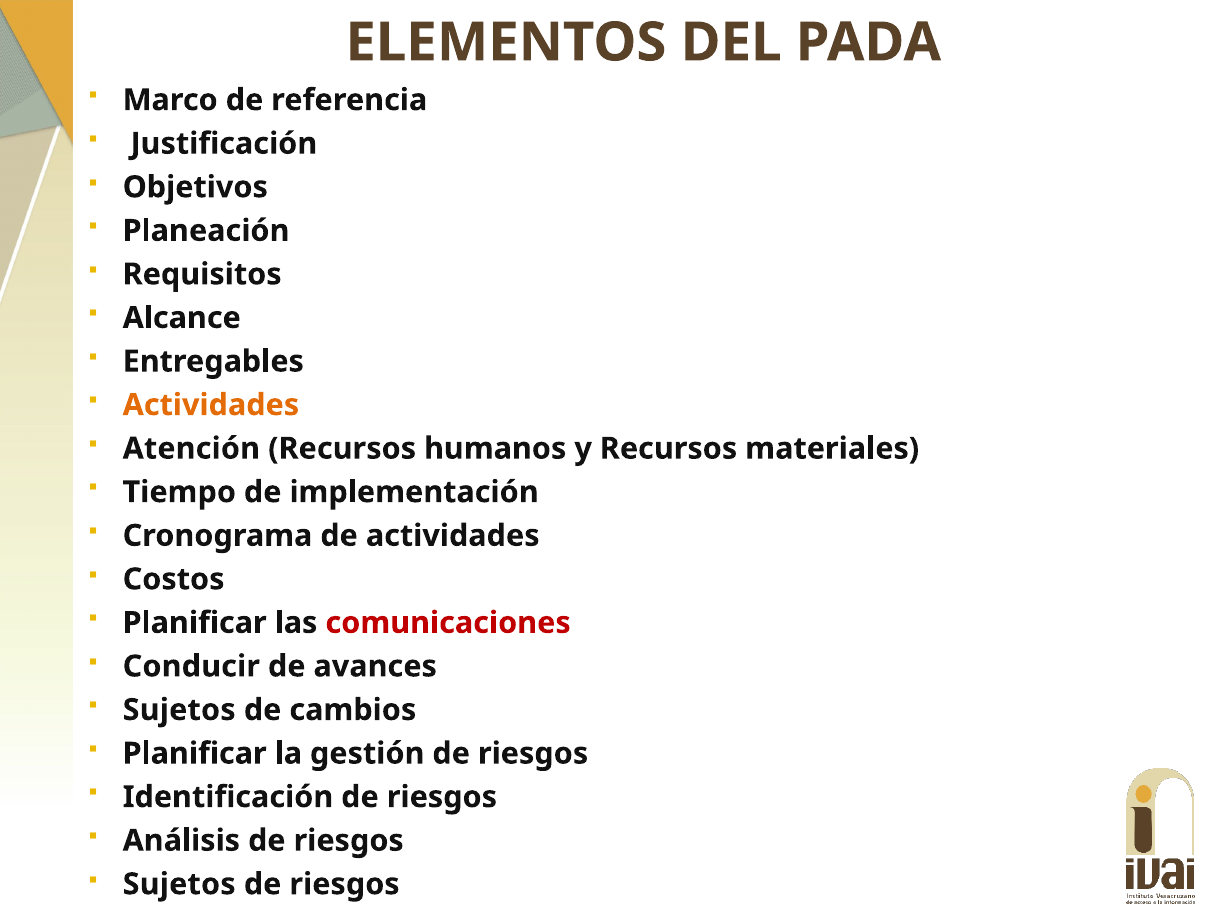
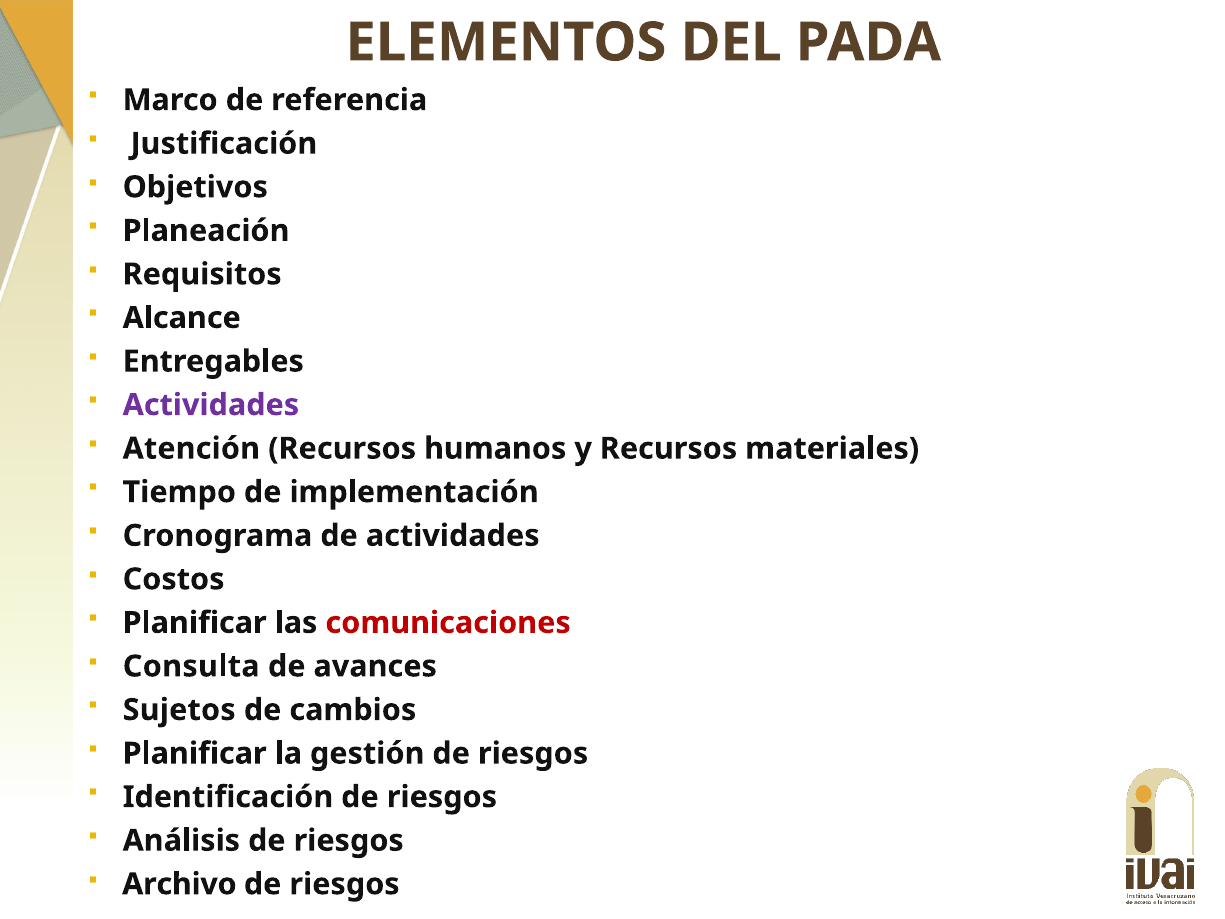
Actividades at (211, 405) colour: orange -> purple
Conducir: Conducir -> Consulta
Sujetos at (179, 884): Sujetos -> Archivo
